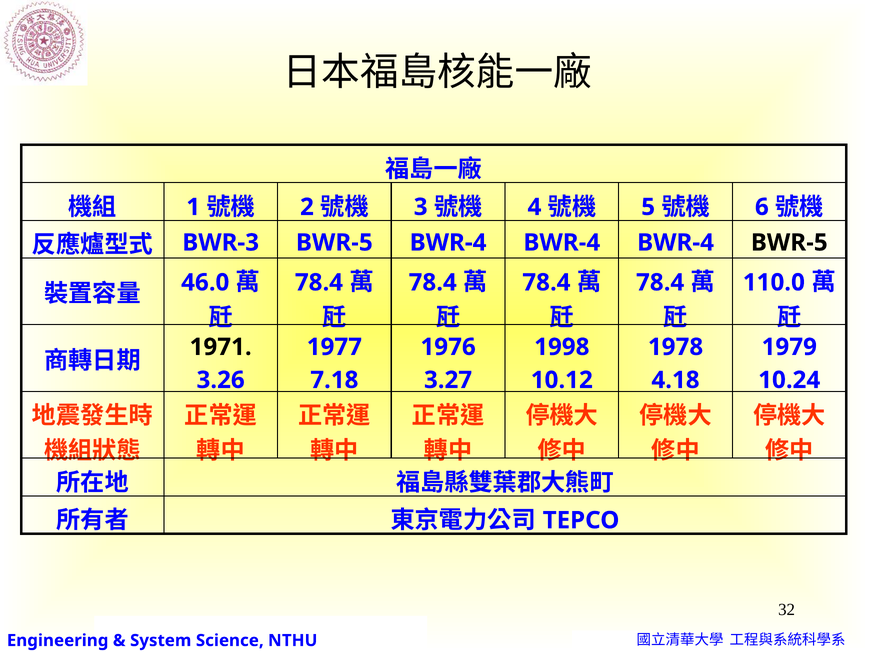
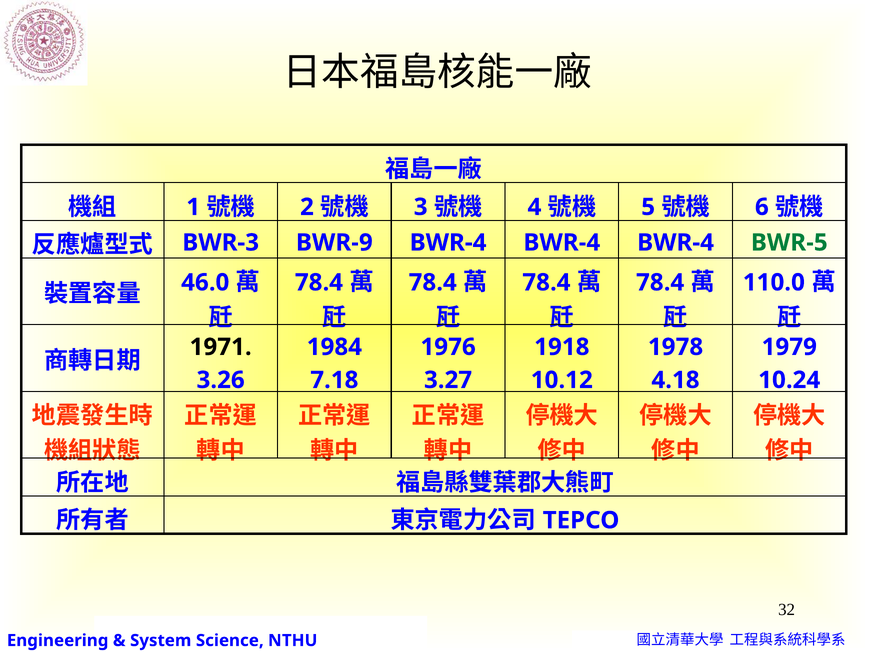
BWR-3 BWR-5: BWR-5 -> BWR-9
BWR-5 at (789, 242) colour: black -> green
1977: 1977 -> 1984
1998: 1998 -> 1918
